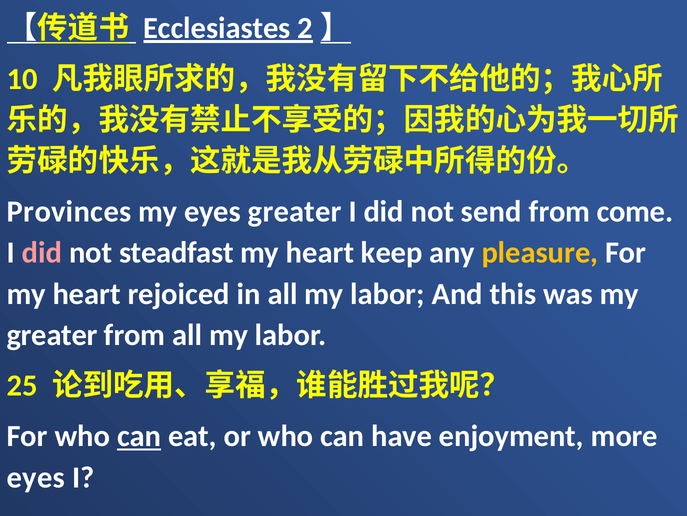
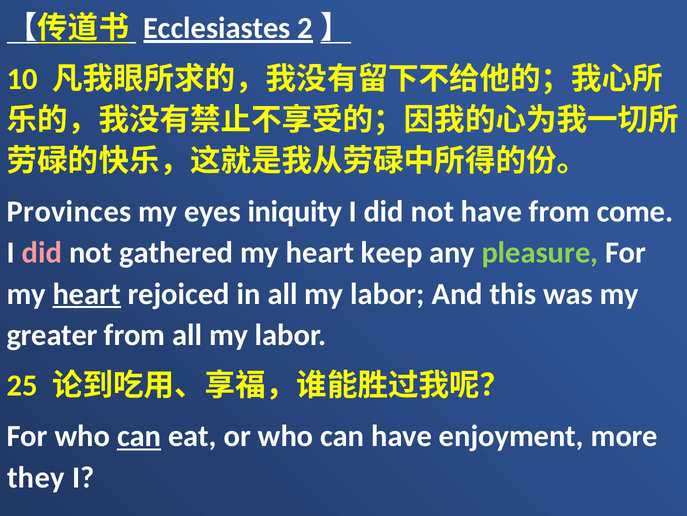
eyes greater: greater -> iniquity
not send: send -> have
steadfast: steadfast -> gathered
pleasure colour: yellow -> light green
heart at (87, 294) underline: none -> present
eyes at (36, 477): eyes -> they
